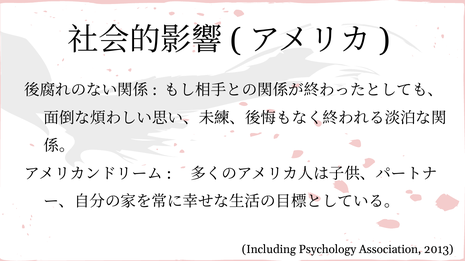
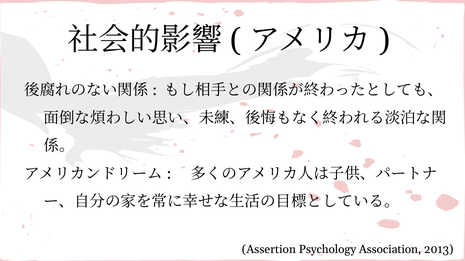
Including: Including -> Assertion
